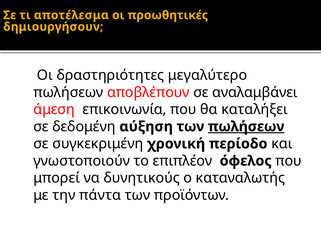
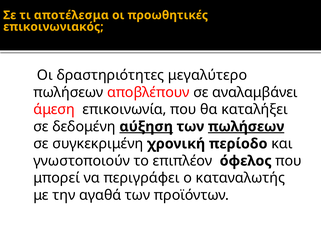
δημιουργήσουν: δημιουργήσουν -> επικοινωνιακός
αύξηση underline: none -> present
δυνητικούς: δυνητικούς -> περιγράφει
πάντα: πάντα -> αγαθά
